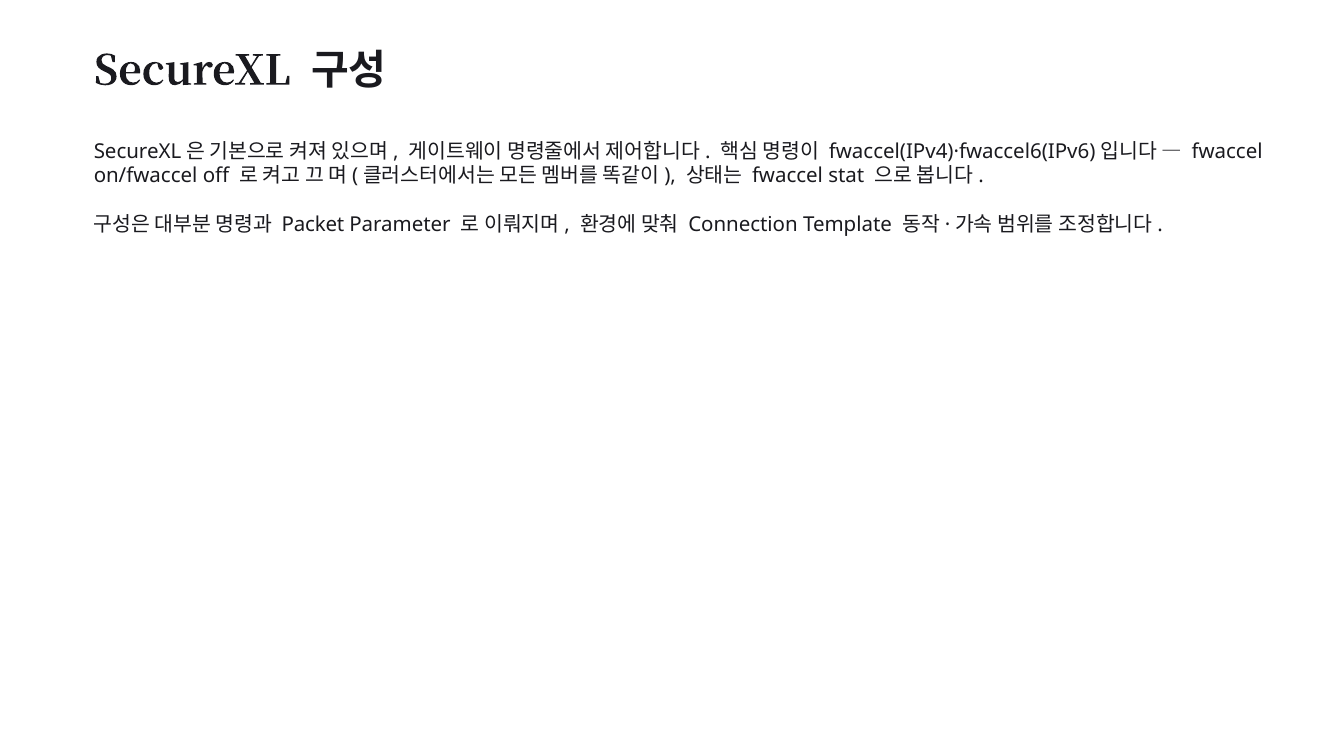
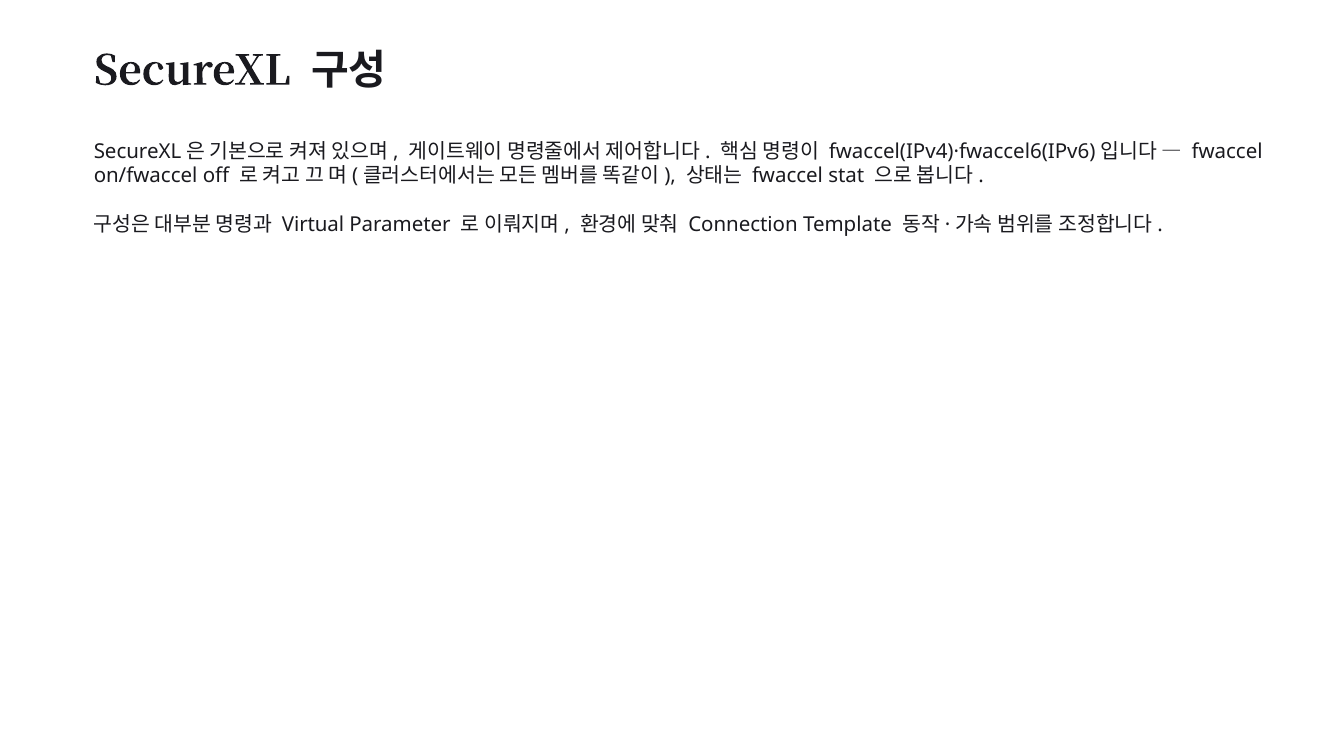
Packet: Packet -> Virtual
